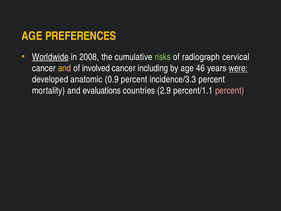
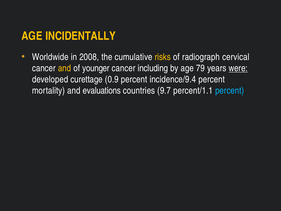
PREFERENCES: PREFERENCES -> INCIDENTALLY
Worldwide underline: present -> none
risks colour: light green -> yellow
involved: involved -> younger
46: 46 -> 79
anatomic: anatomic -> curettage
incidence/3.3: incidence/3.3 -> incidence/9.4
2.9: 2.9 -> 9.7
percent at (230, 91) colour: pink -> light blue
